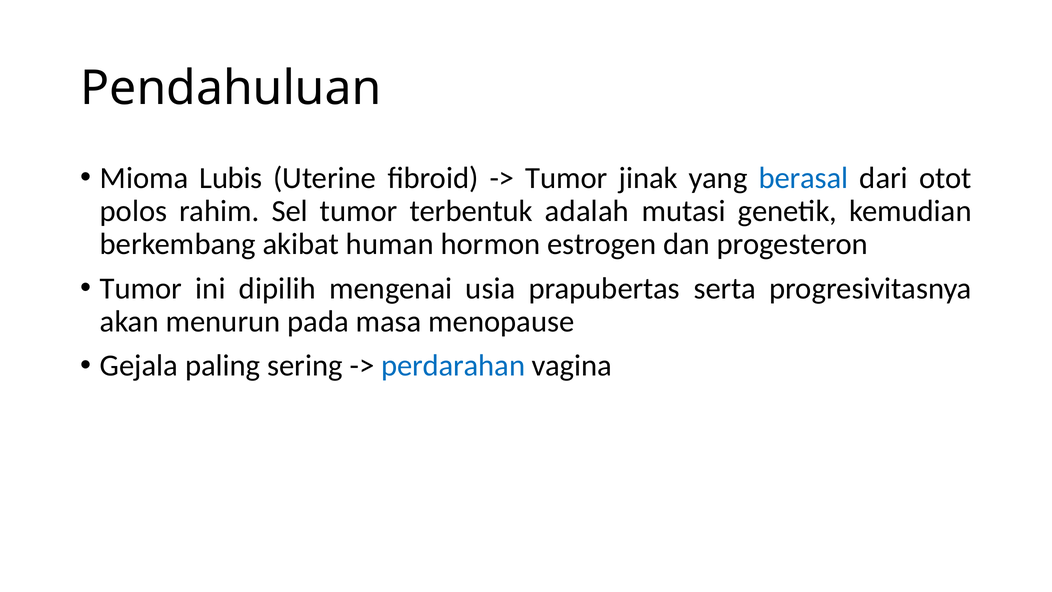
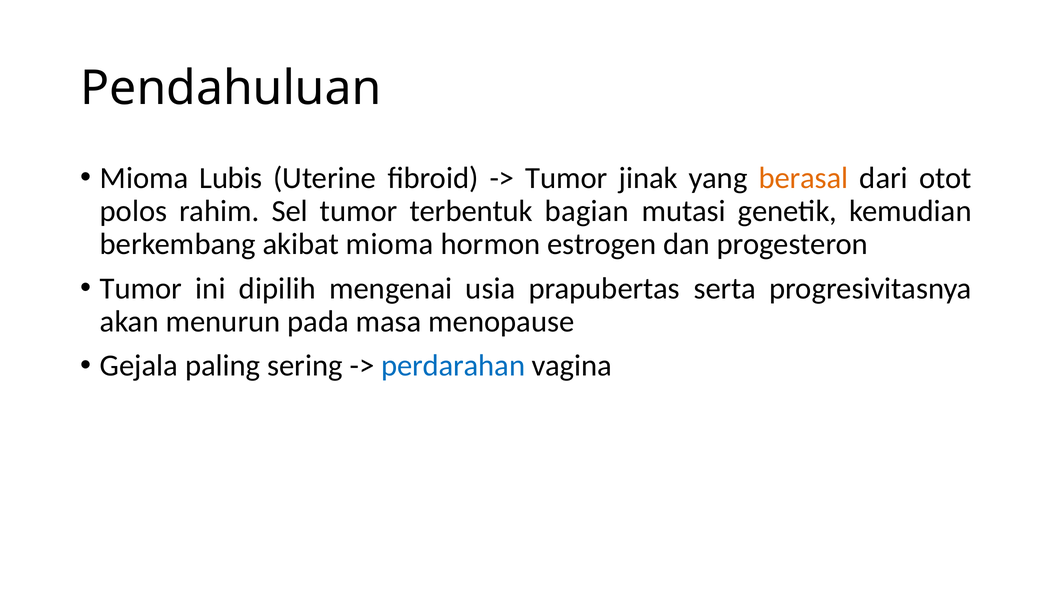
berasal colour: blue -> orange
adalah: adalah -> bagian
akibat human: human -> mioma
